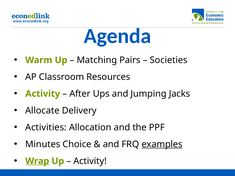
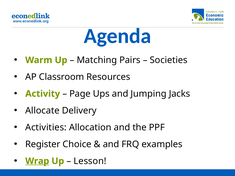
After: After -> Page
Minutes: Minutes -> Register
examples underline: present -> none
Activity at (90, 161): Activity -> Lesson
